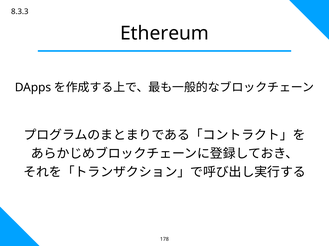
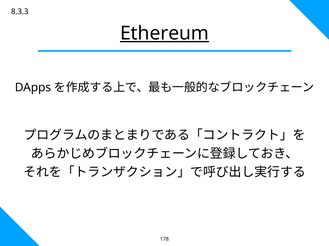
Ethereum underline: none -> present
